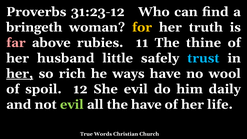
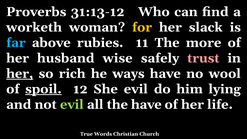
31:23-12: 31:23-12 -> 31:13-12
bringeth: bringeth -> worketh
truth: truth -> slack
far colour: pink -> light blue
thine: thine -> more
little: little -> wise
trust colour: light blue -> pink
spoil underline: none -> present
daily: daily -> lying
